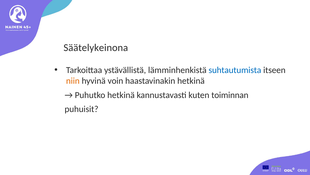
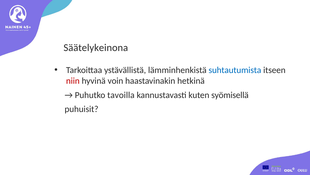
niin colour: orange -> red
Puhutko hetkinä: hetkinä -> tavoilla
toiminnan: toiminnan -> syömisellä
